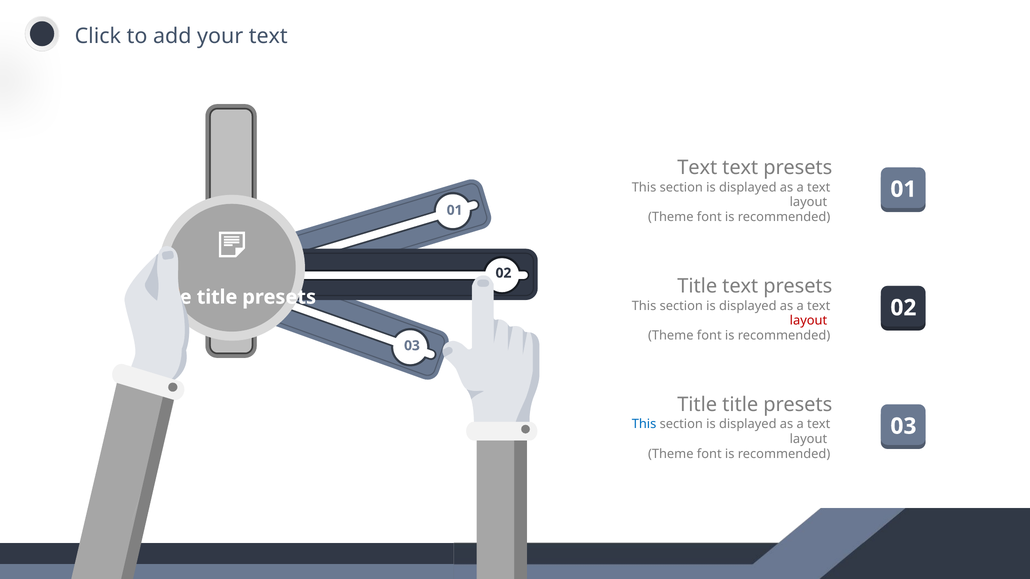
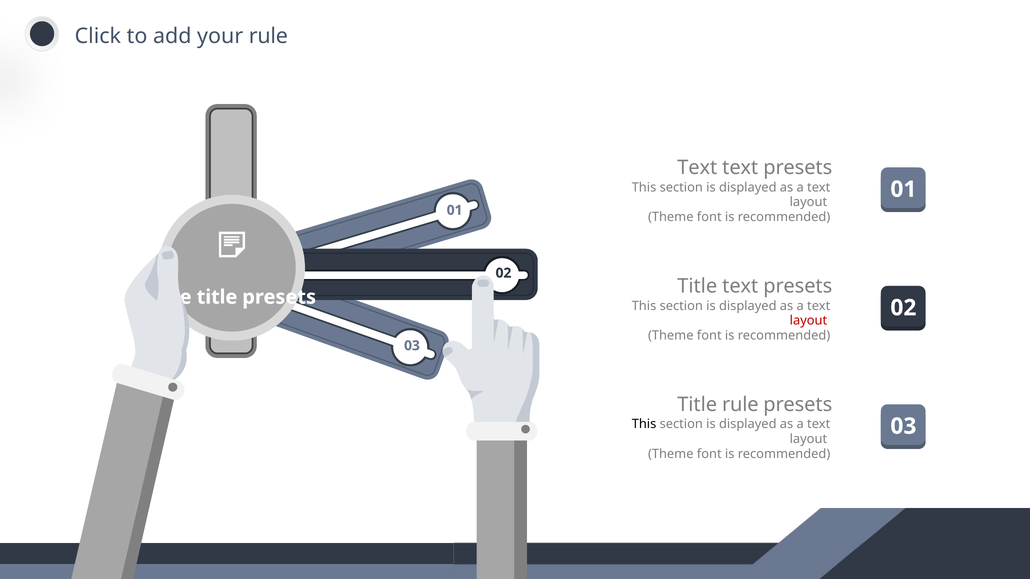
text at (268, 36): text -> rule
title at (740, 405): title -> rule
This at (644, 425) colour: blue -> black
